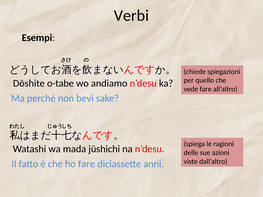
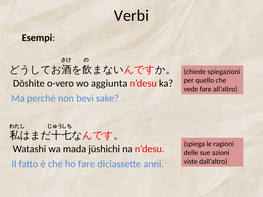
o-tabe: o-tabe -> o-vero
andiamo: andiamo -> aggiunta
